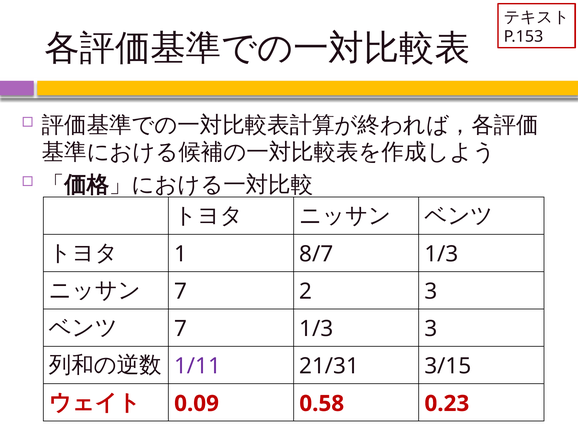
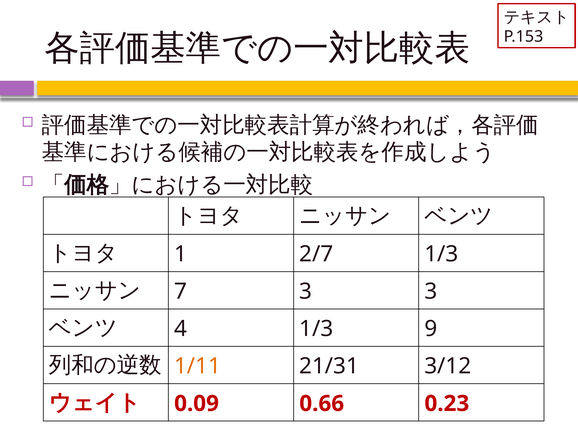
8/7: 8/7 -> 2/7
7 2: 2 -> 3
7 at (181, 329): 7 -> 4
1/3 3: 3 -> 9
1/11 colour: purple -> orange
3/15: 3/15 -> 3/12
0.58: 0.58 -> 0.66
